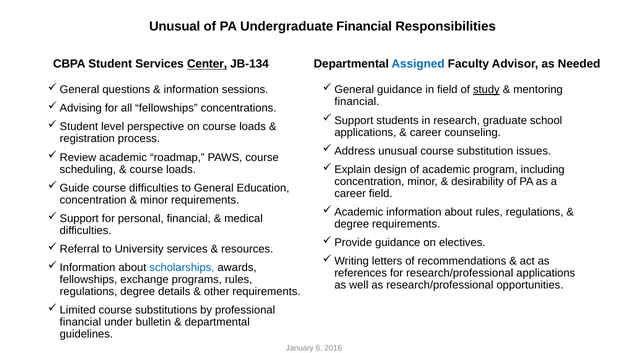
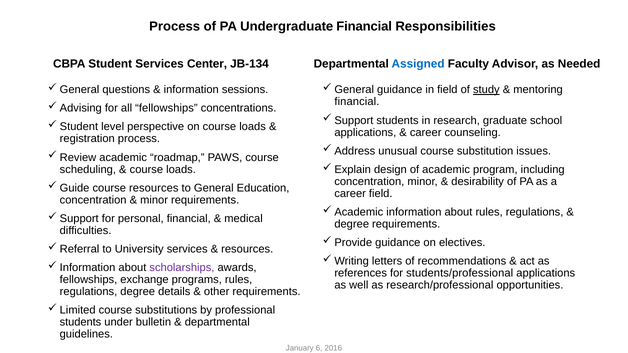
Unusual at (175, 26): Unusual -> Process
Center underline: present -> none
course difficulties: difficulties -> resources
scholarships colour: blue -> purple
for research/professional: research/professional -> students/professional
financial at (80, 322): financial -> students
